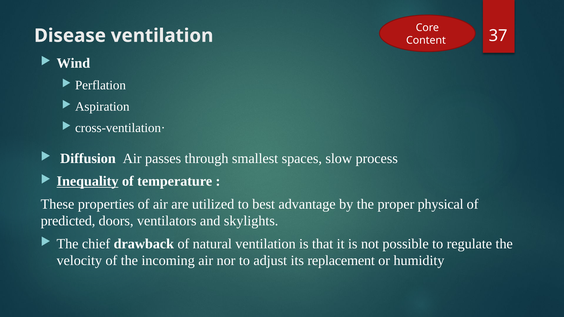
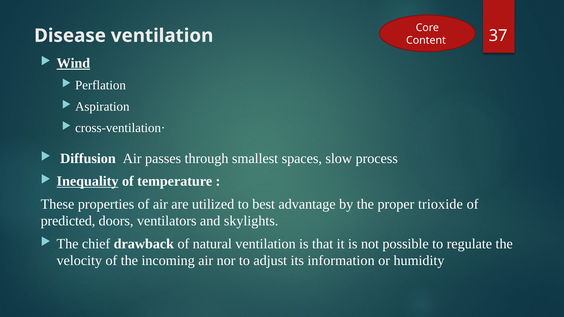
Wind underline: none -> present
physical: physical -> trioxide
replacement: replacement -> information
